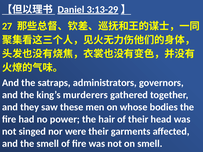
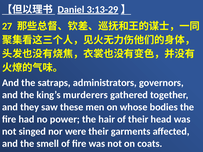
on smell: smell -> coats
